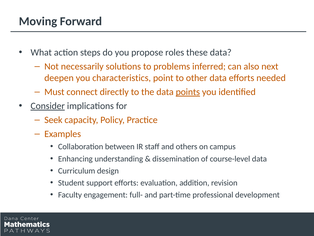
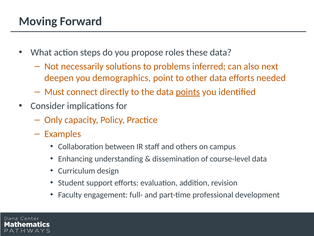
characteristics: characteristics -> demographics
Consider underline: present -> none
Seek: Seek -> Only
